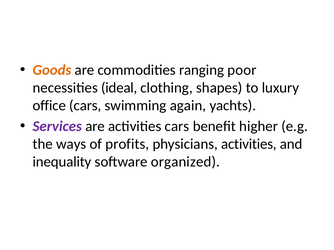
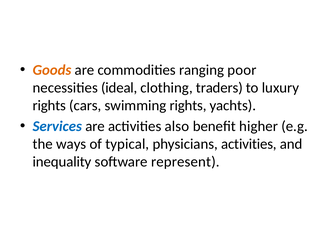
shapes: shapes -> traders
office at (49, 106): office -> rights
swimming again: again -> rights
Services colour: purple -> blue
activities cars: cars -> also
profits: profits -> typical
organized: organized -> represent
